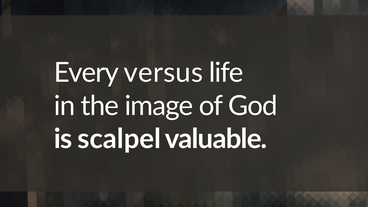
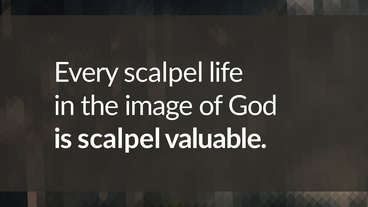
Every versus: versus -> scalpel
